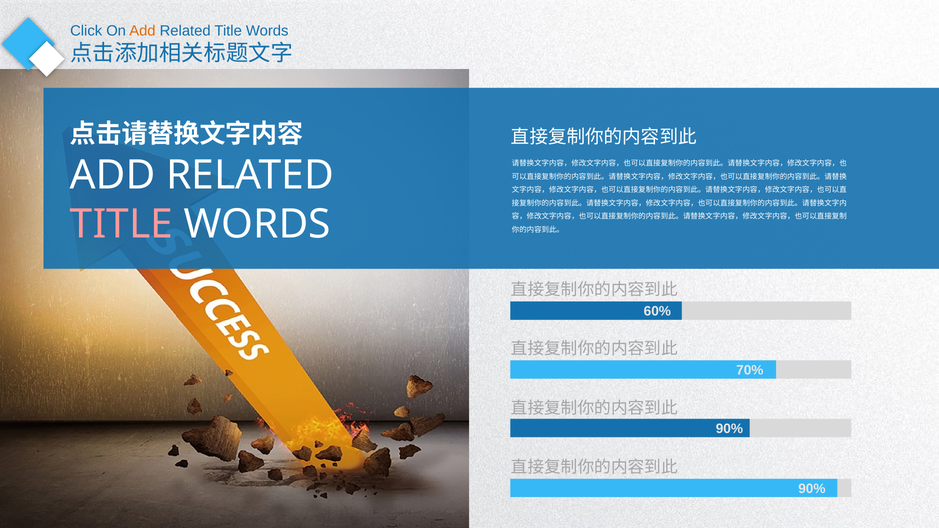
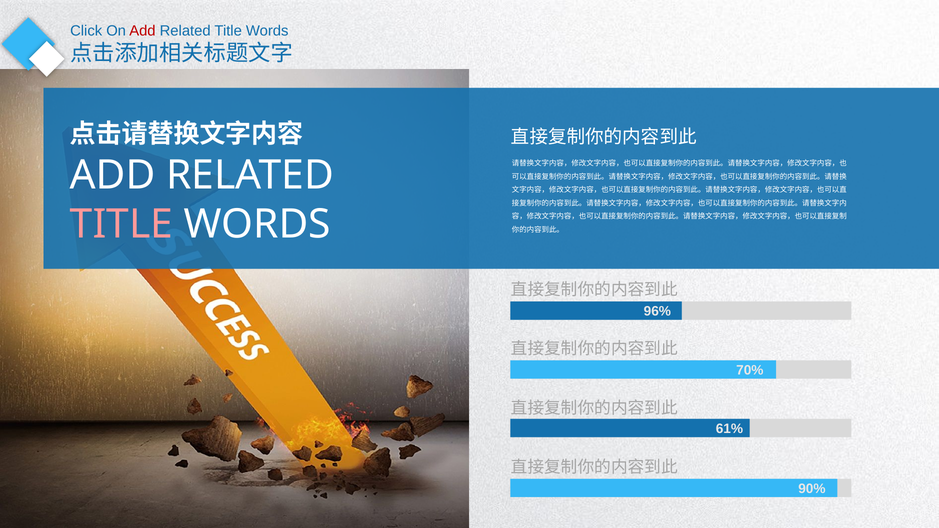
Add at (142, 31) colour: orange -> red
60%: 60% -> 96%
90% at (729, 429): 90% -> 61%
